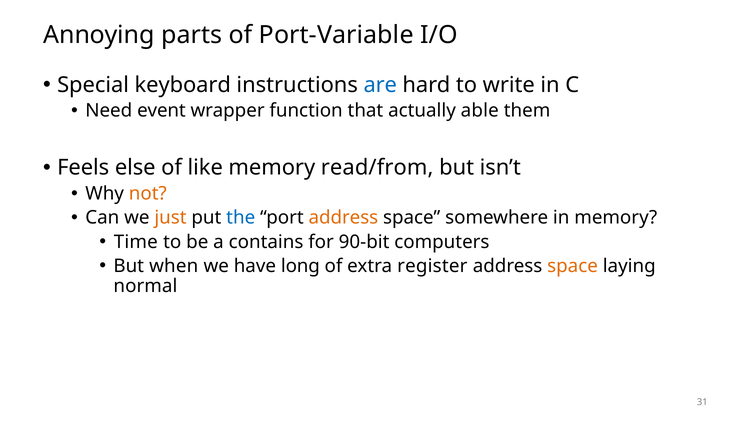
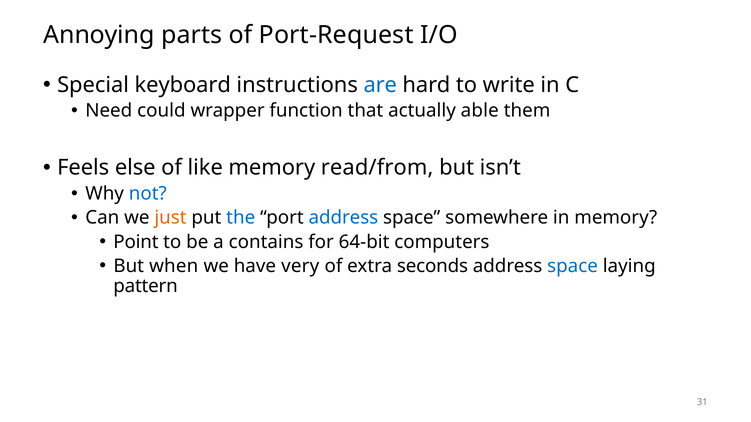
Port-Variable: Port-Variable -> Port-Request
event: event -> could
not colour: orange -> blue
address at (343, 218) colour: orange -> blue
Time: Time -> Point
90-bit: 90-bit -> 64-bit
long: long -> very
register: register -> seconds
space at (573, 266) colour: orange -> blue
normal: normal -> pattern
